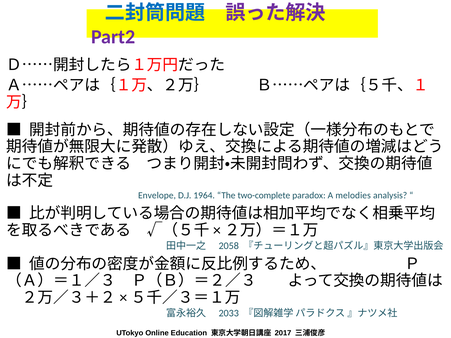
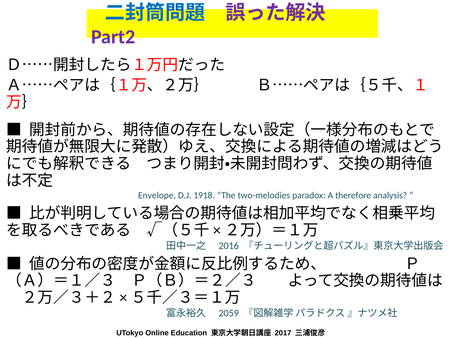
1964: 1964 -> 1918
two-complete: two-complete -> two-melodies
melodies: melodies -> therefore
2058: 2058 -> 2016
2033: 2033 -> 2059
